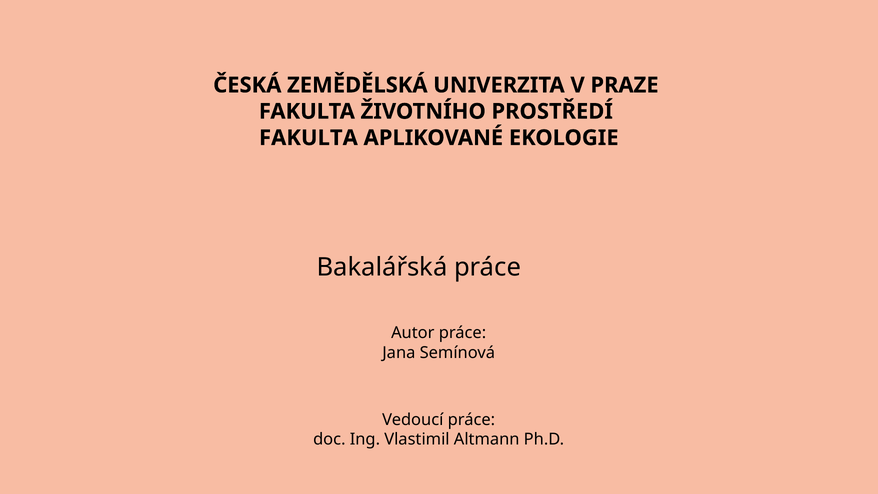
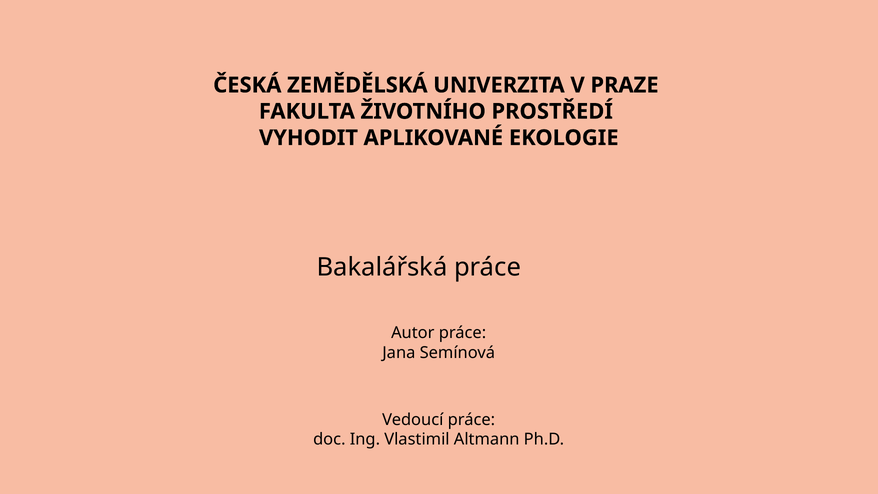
FAKULTA at (308, 138): FAKULTA -> VYHODIT
